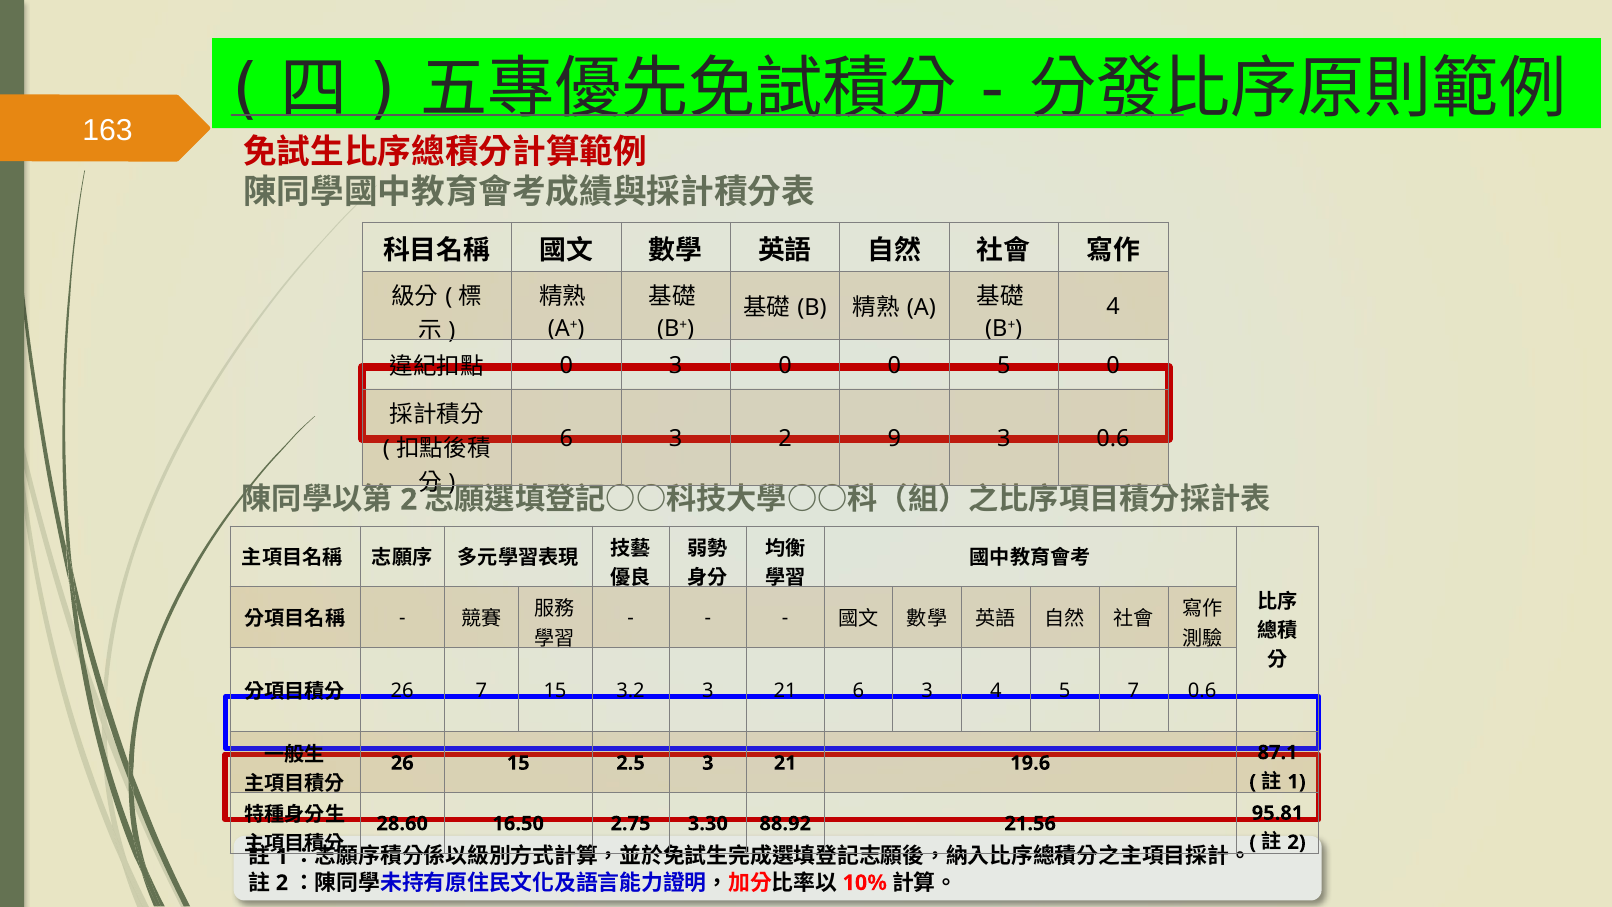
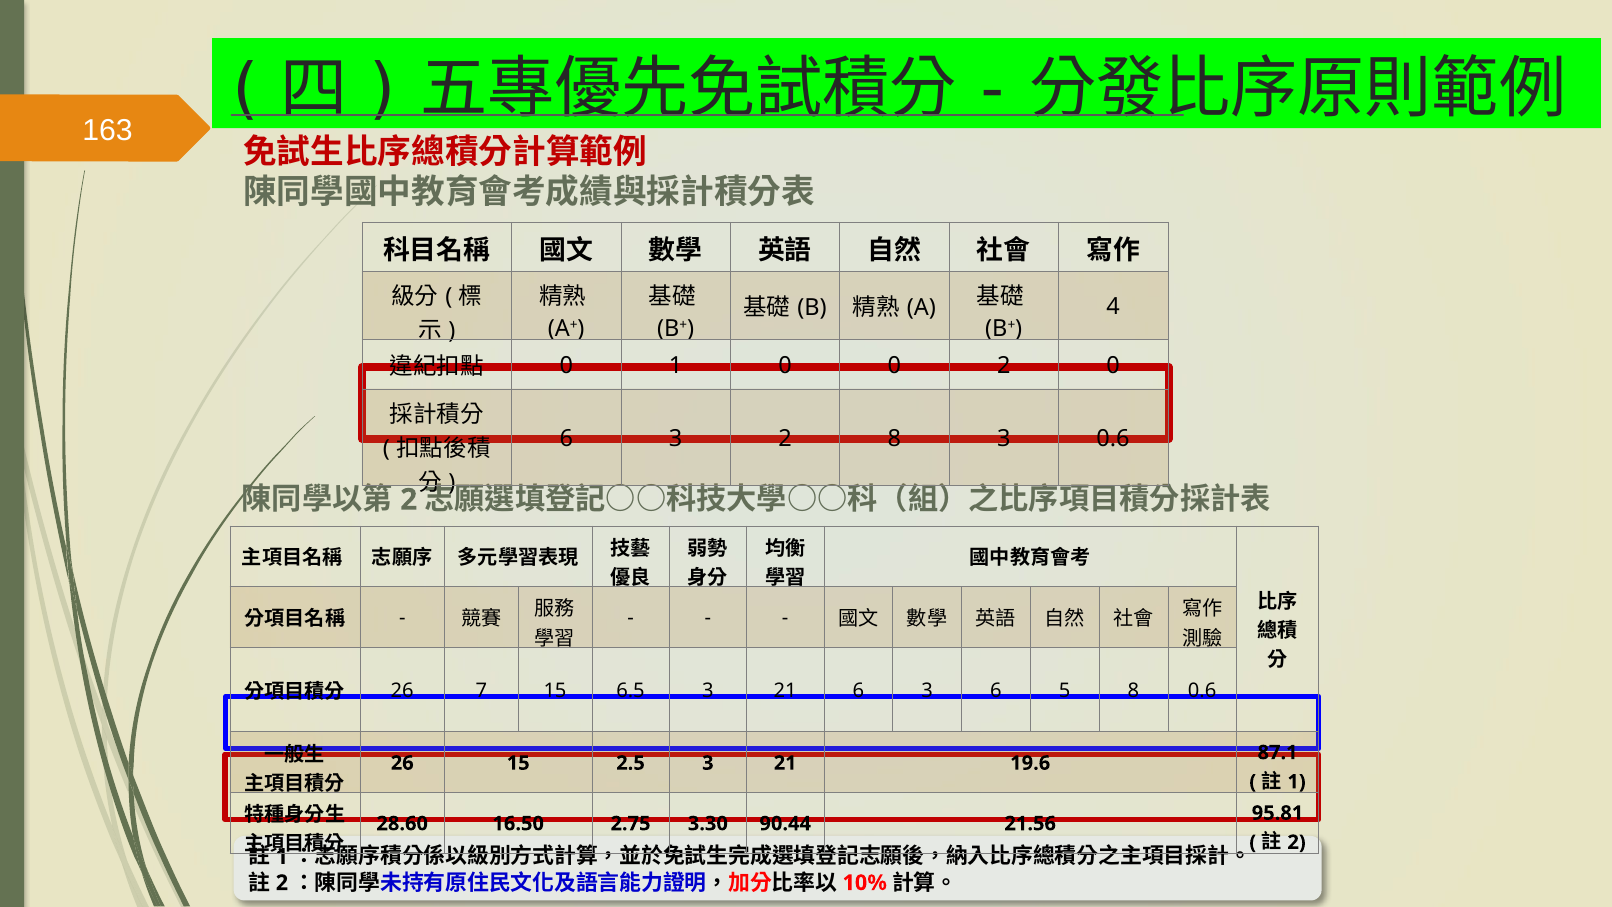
0 3: 3 -> 1
0 5: 5 -> 2
2 9: 9 -> 8
3.2: 3.2 -> 6.5
3 4: 4 -> 6
5 7: 7 -> 8
88.92: 88.92 -> 90.44
